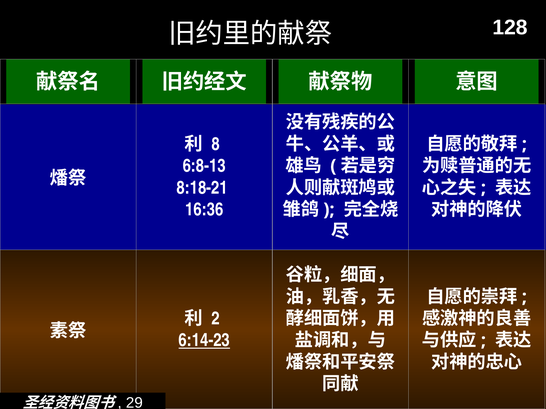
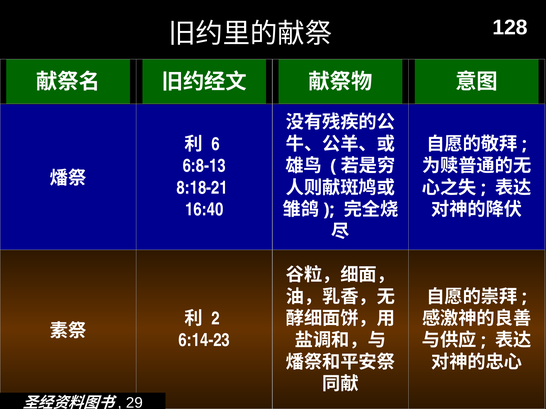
8: 8 -> 6
16:36: 16:36 -> 16:40
6:14-23 underline: present -> none
